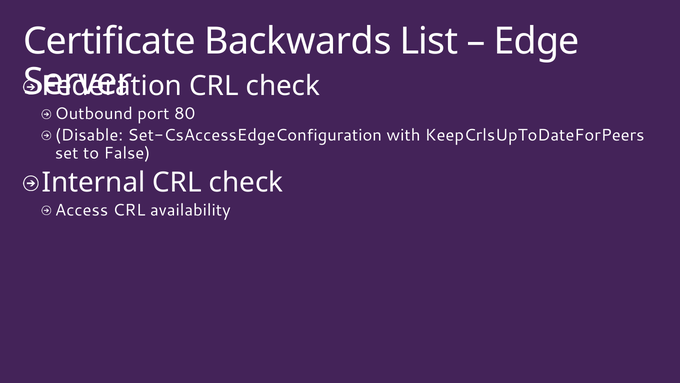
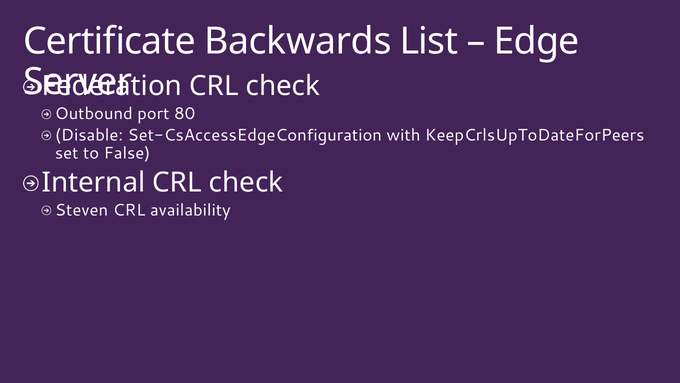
Access: Access -> Steven
